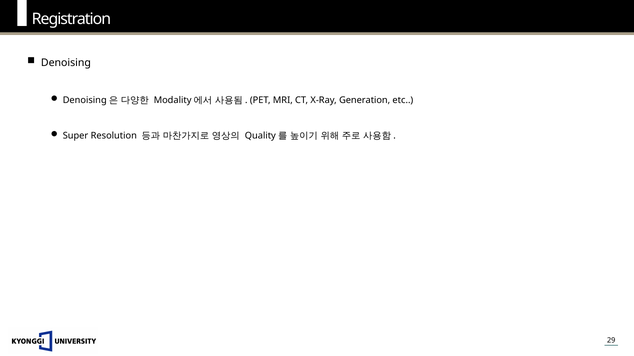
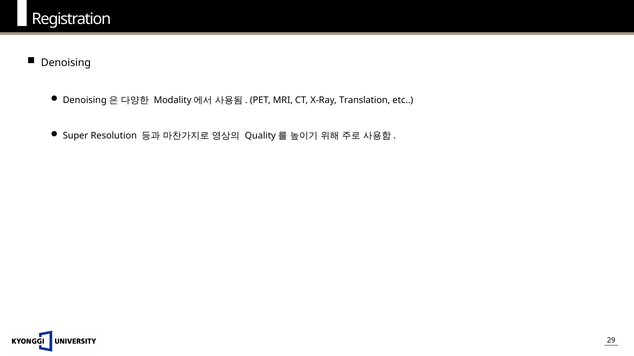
Generation: Generation -> Translation
